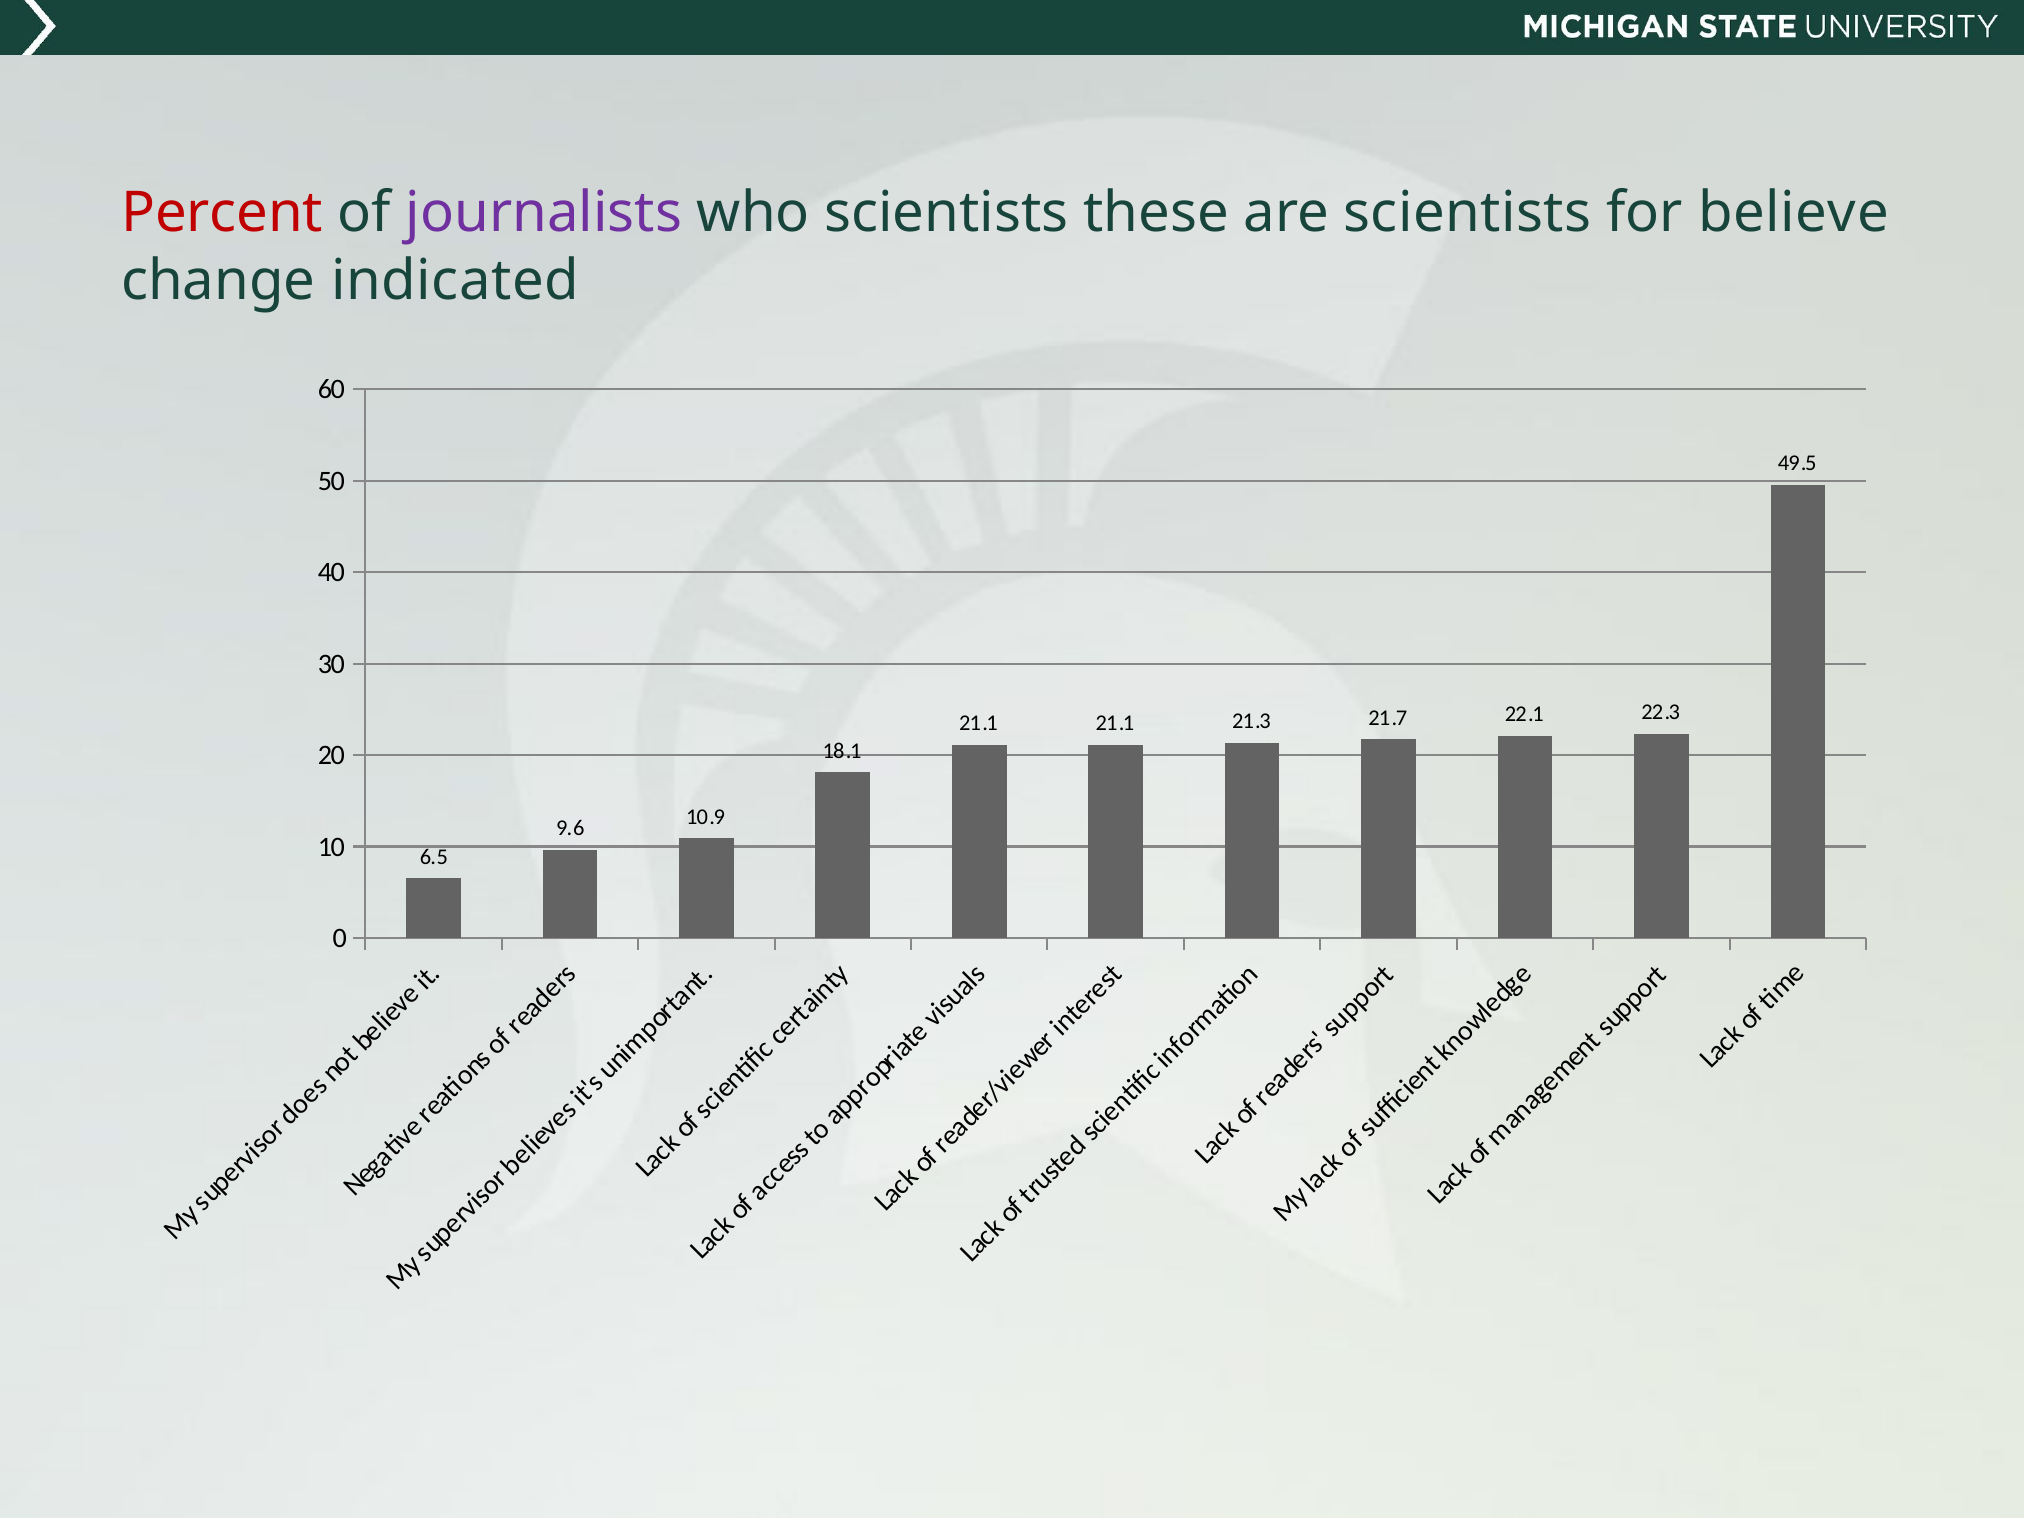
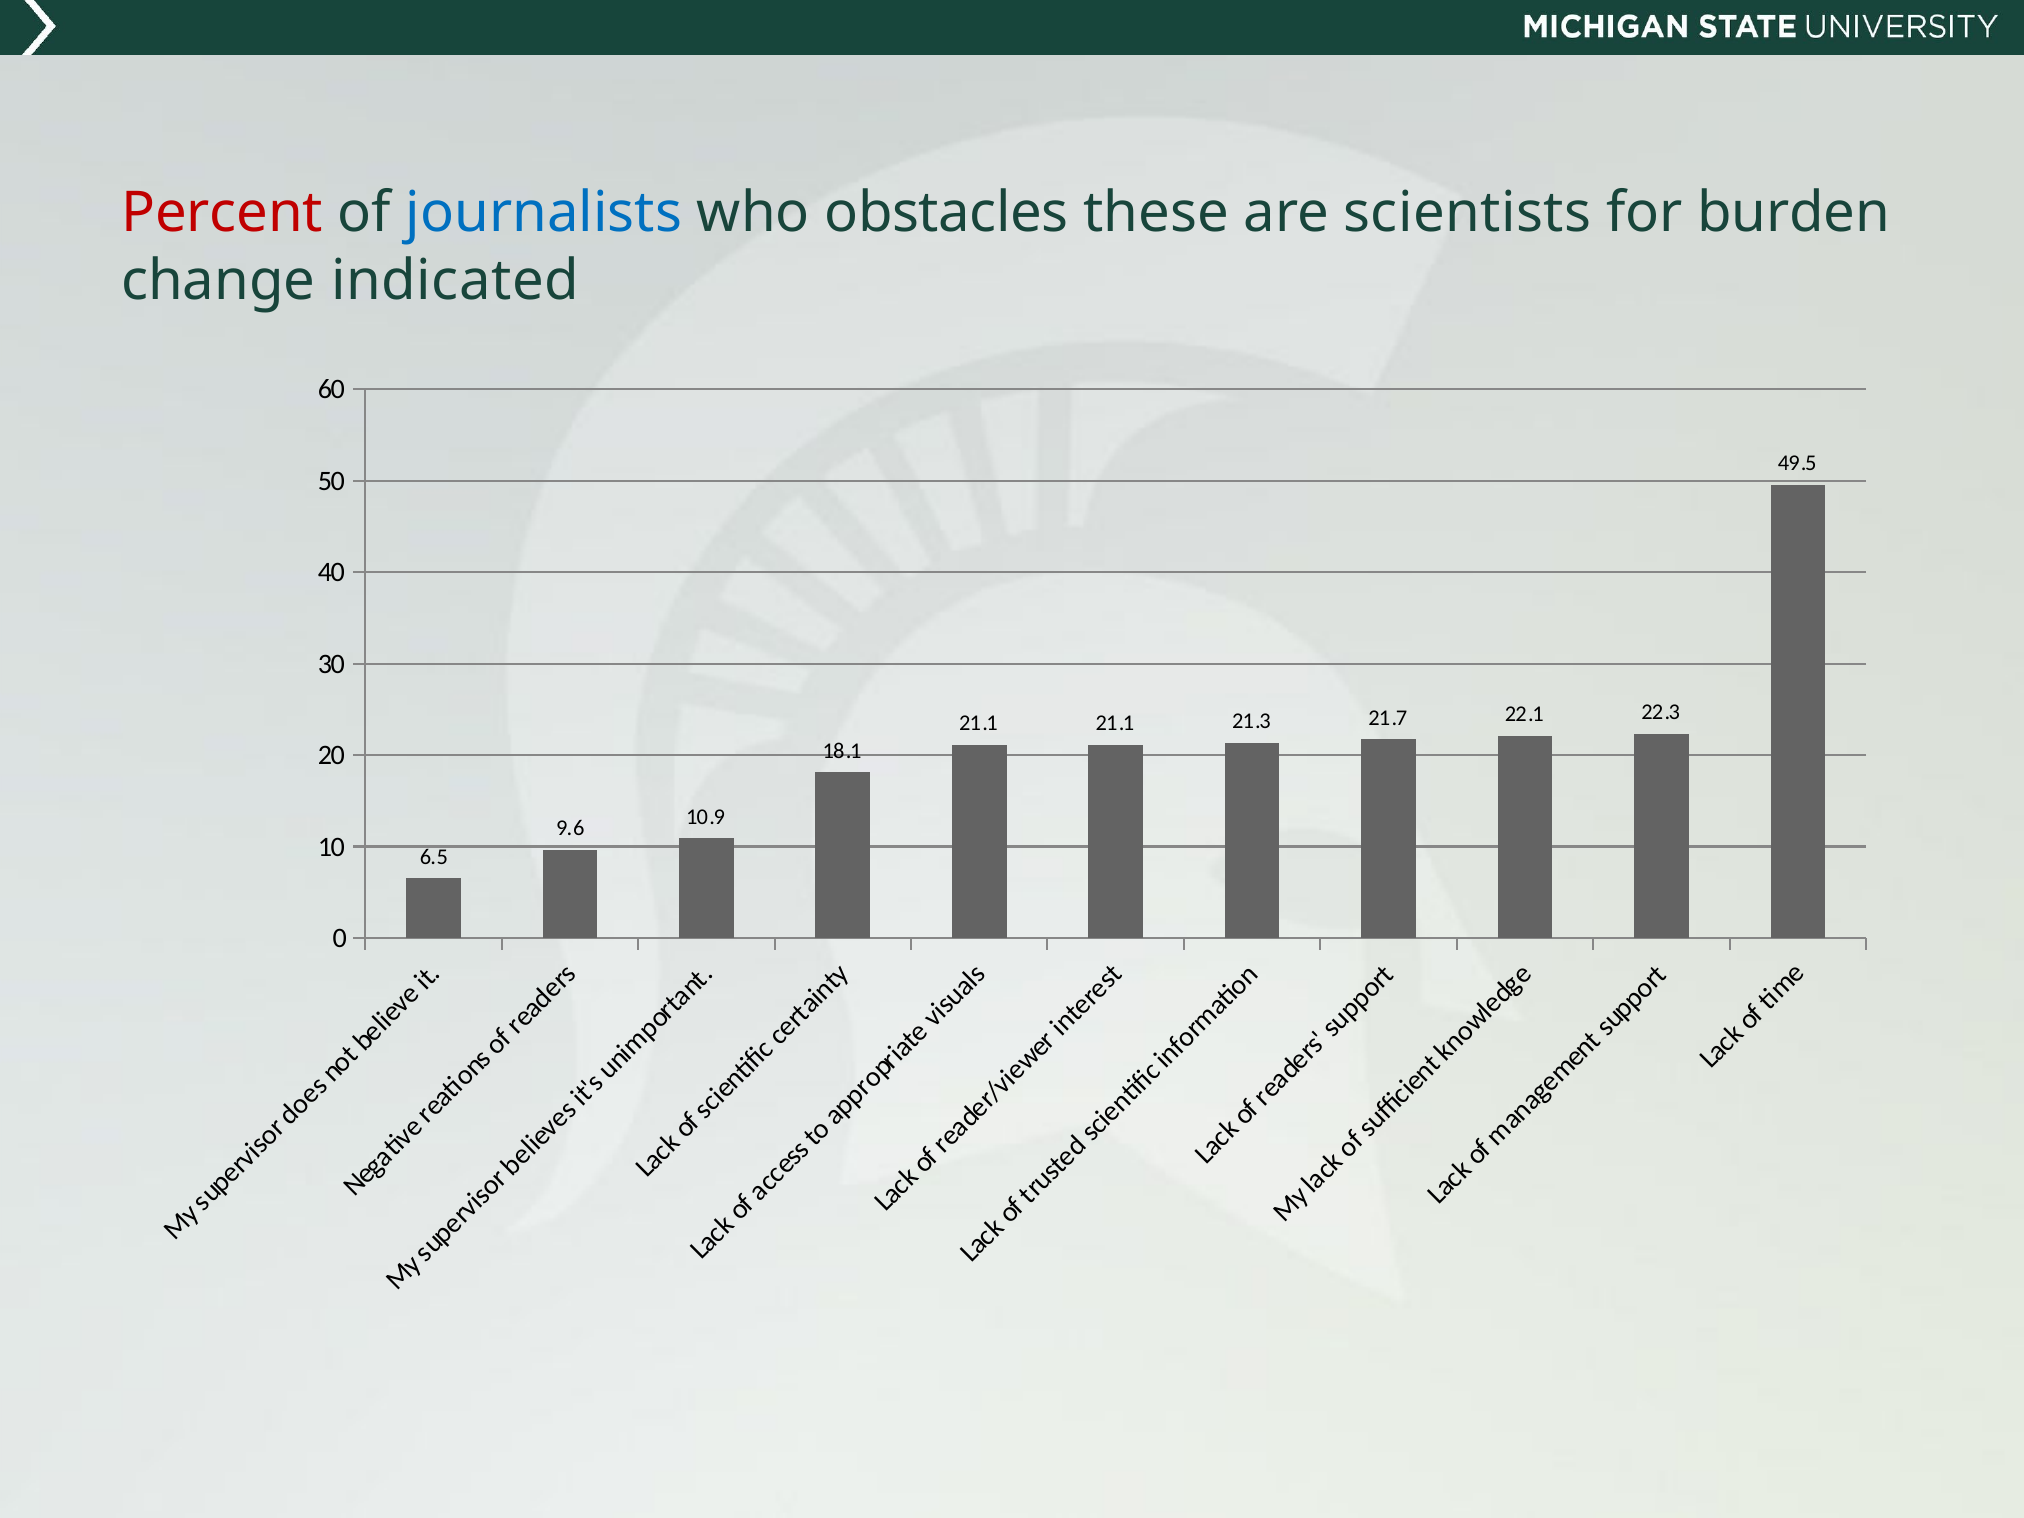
journalists colour: purple -> blue
who scientists: scientists -> obstacles
believe: believe -> burden
